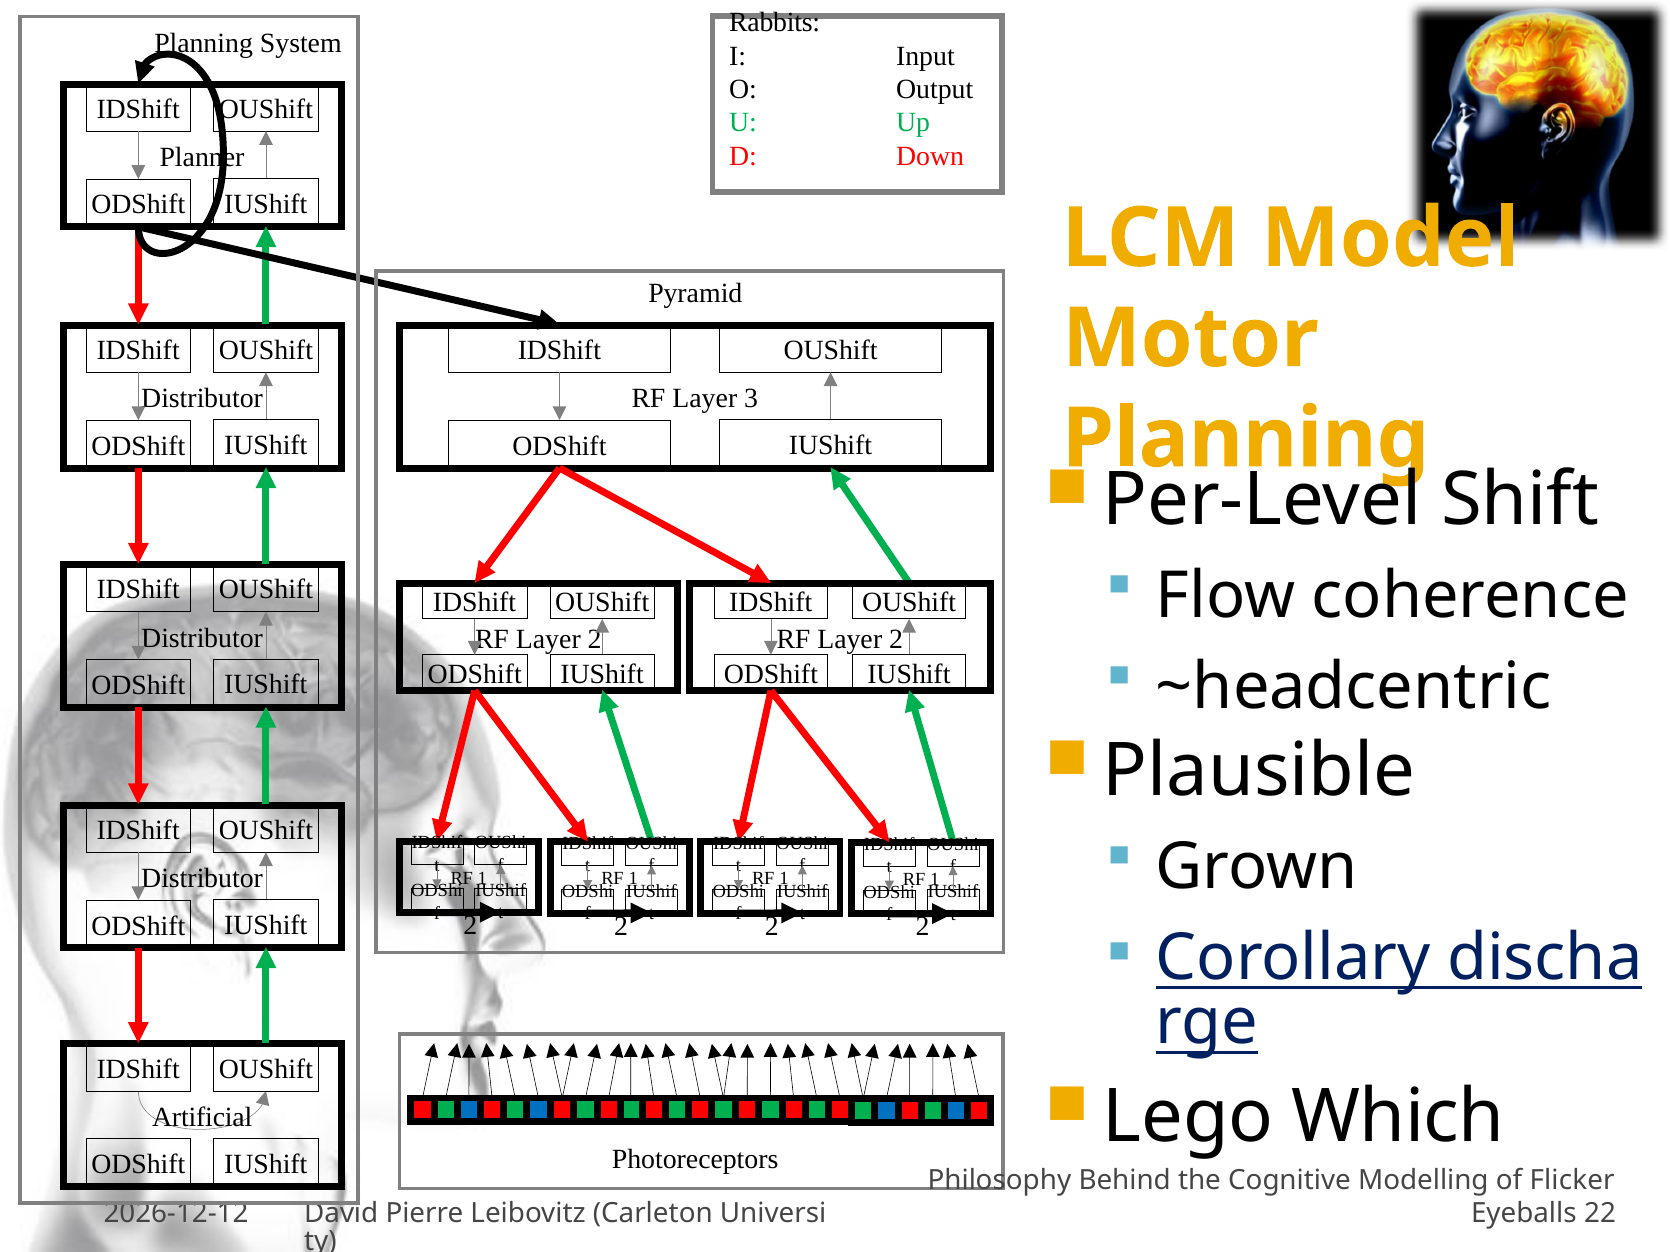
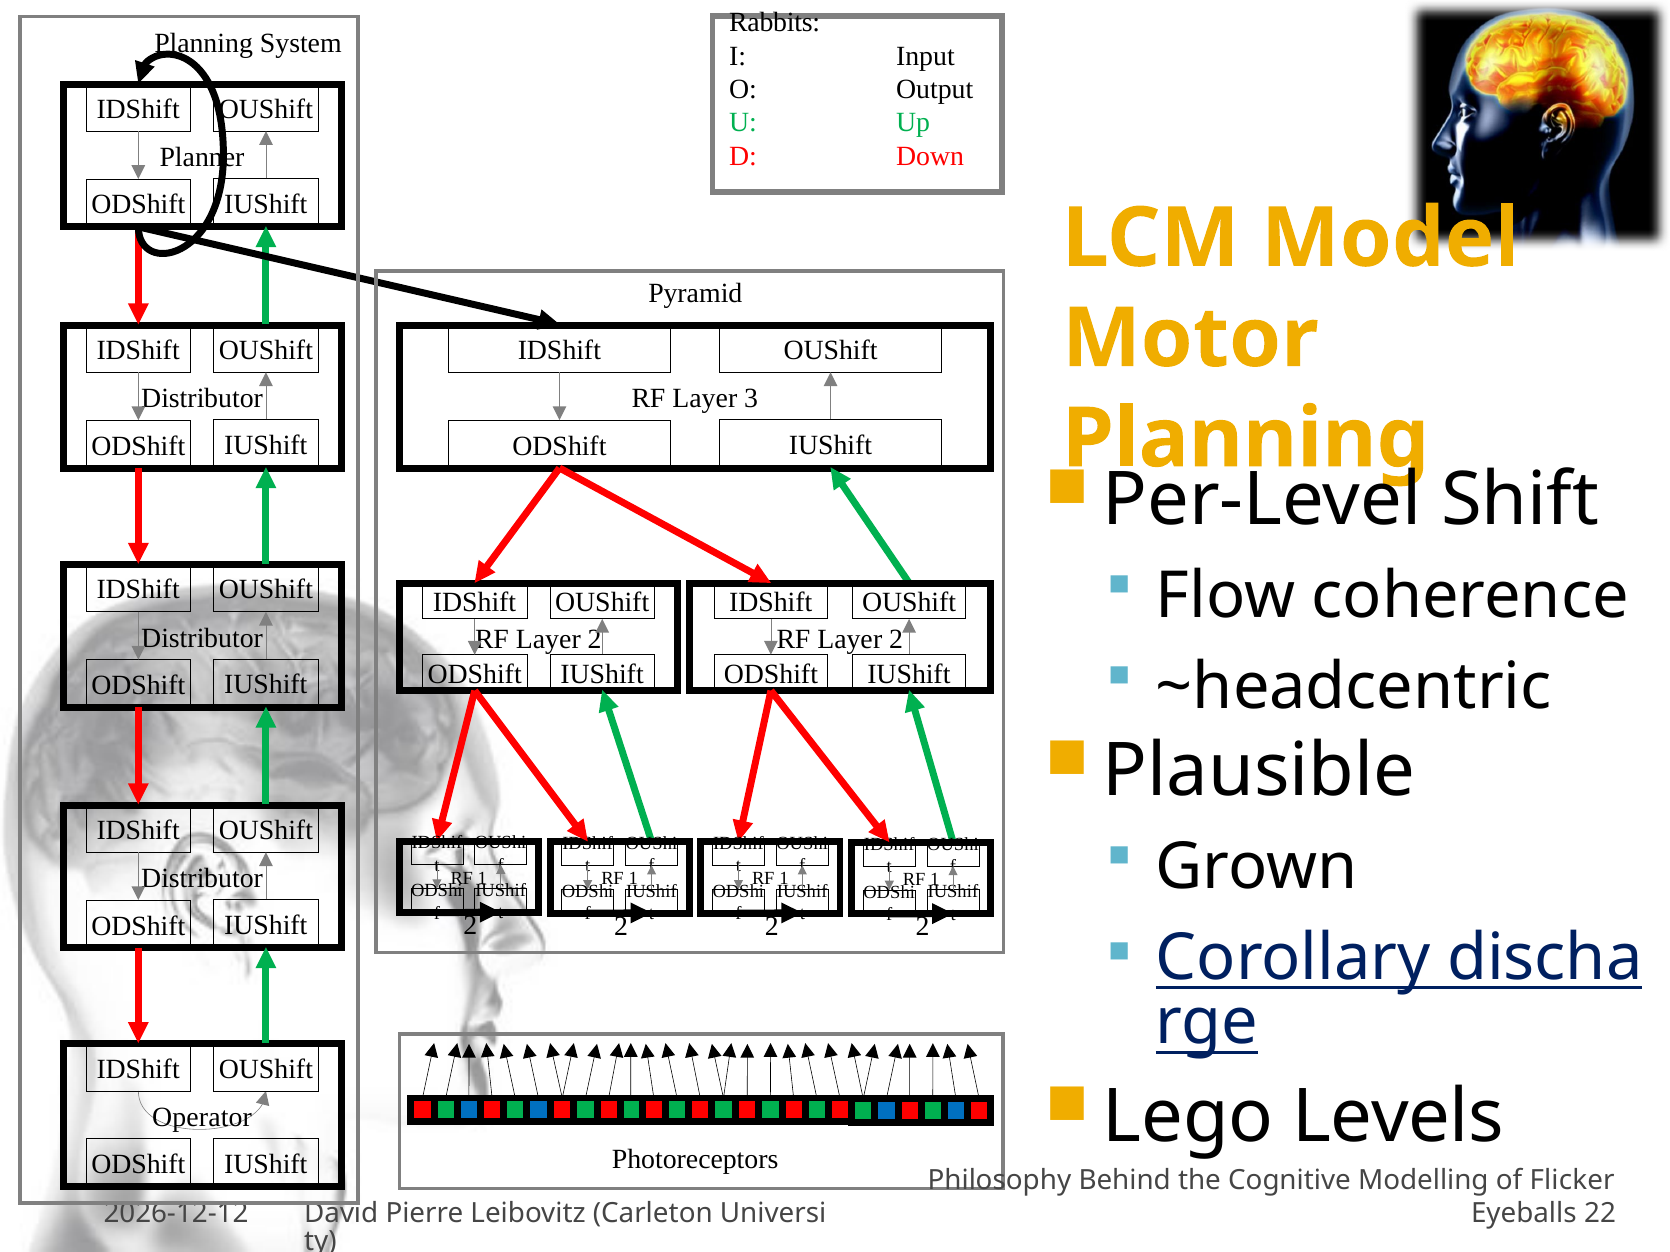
Which: Which -> Levels
Artificial: Artificial -> Operator
